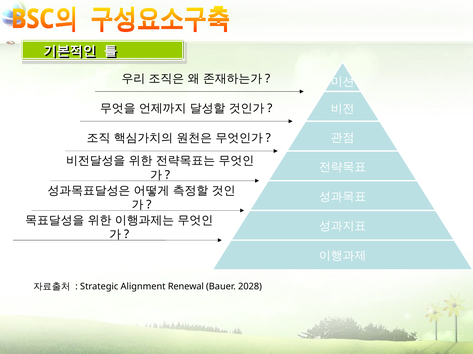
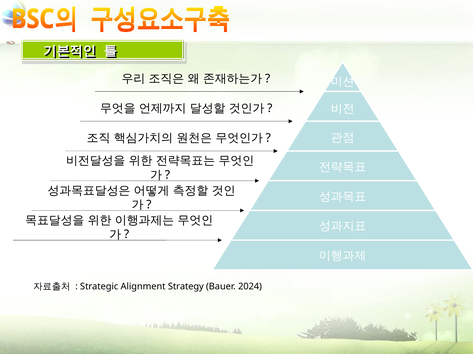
Renewal: Renewal -> Strategy
2028: 2028 -> 2024
